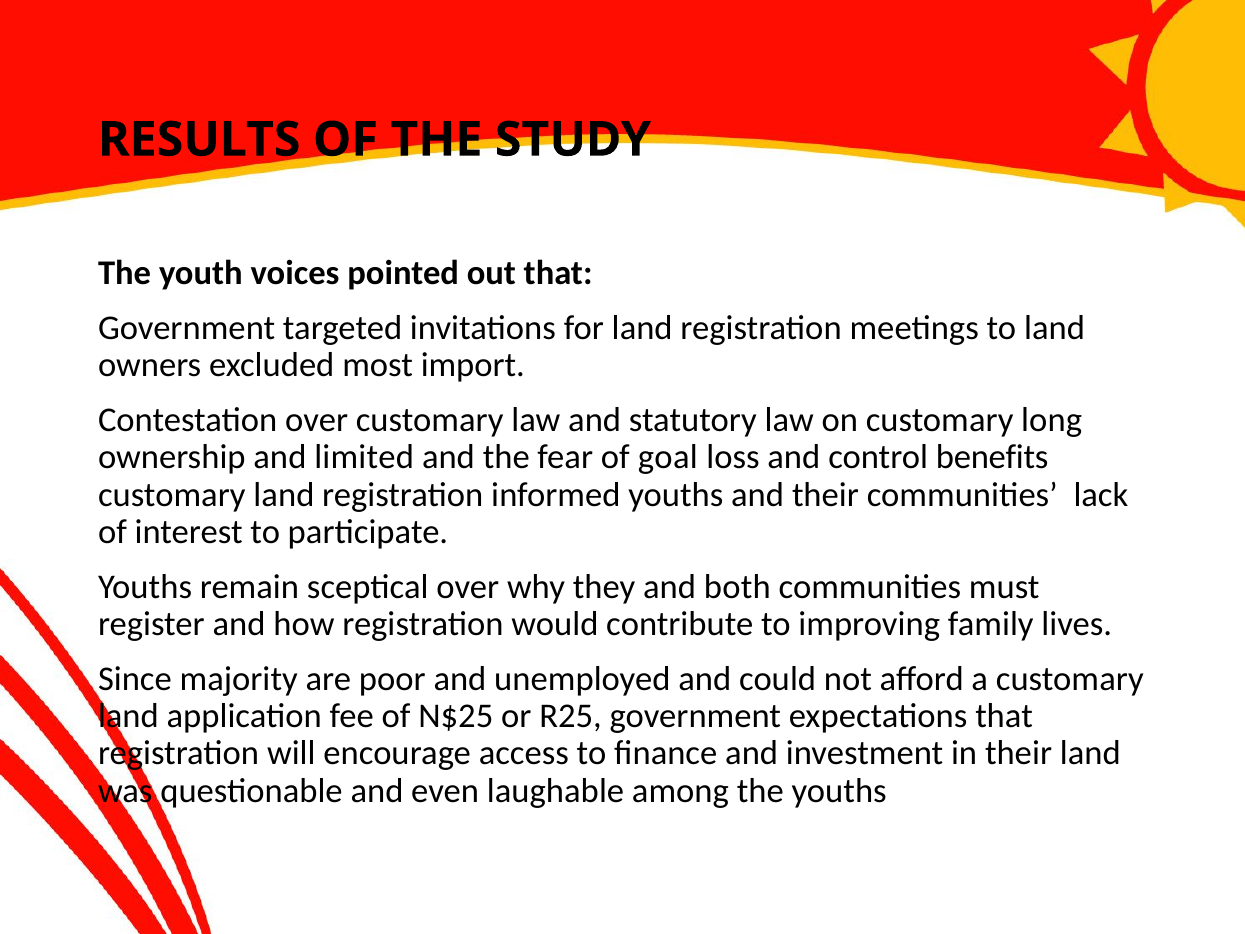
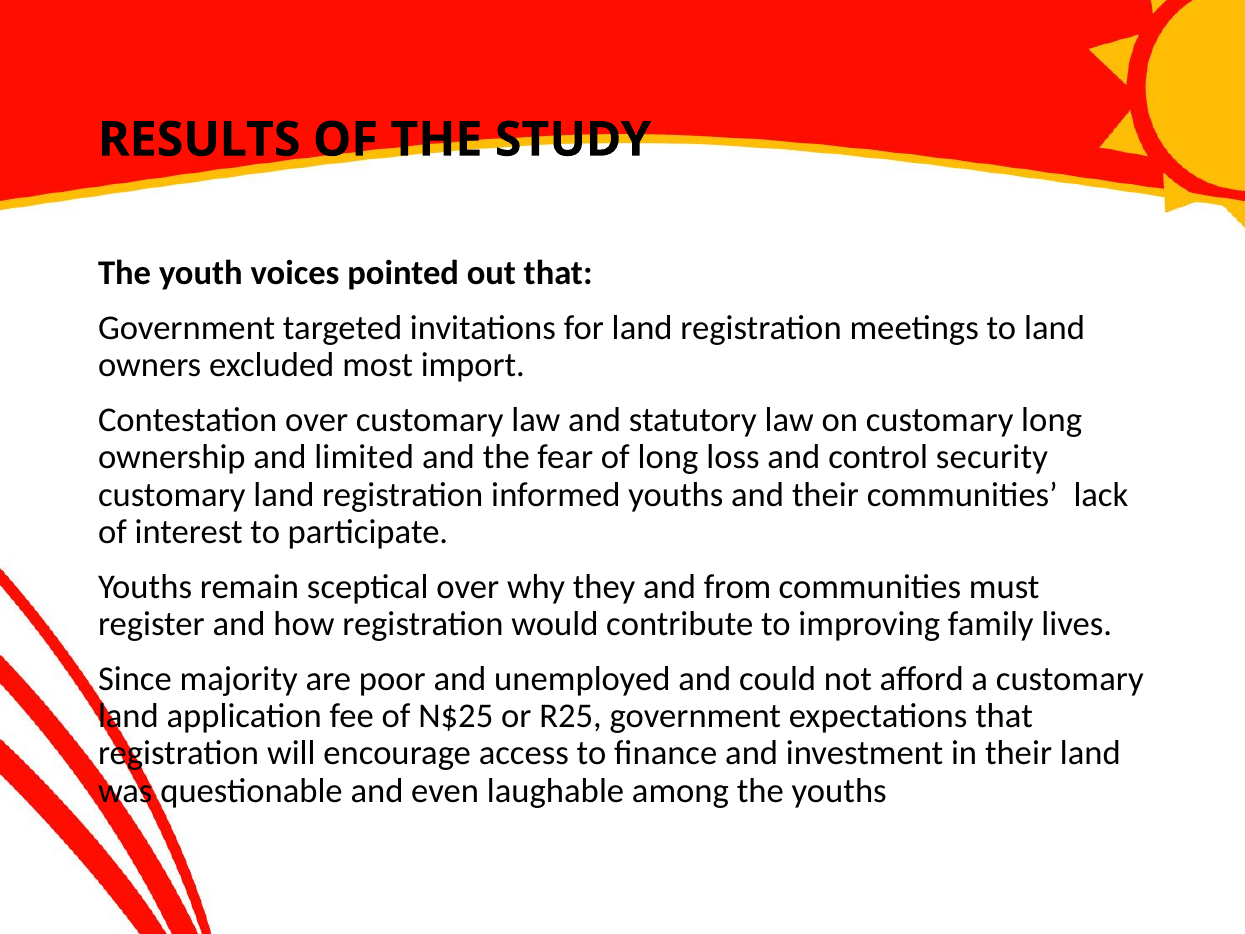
of goal: goal -> long
benefits: benefits -> security
both: both -> from
